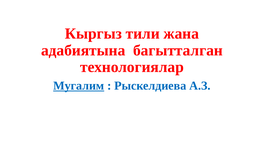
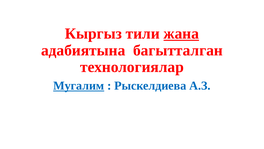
жана underline: none -> present
